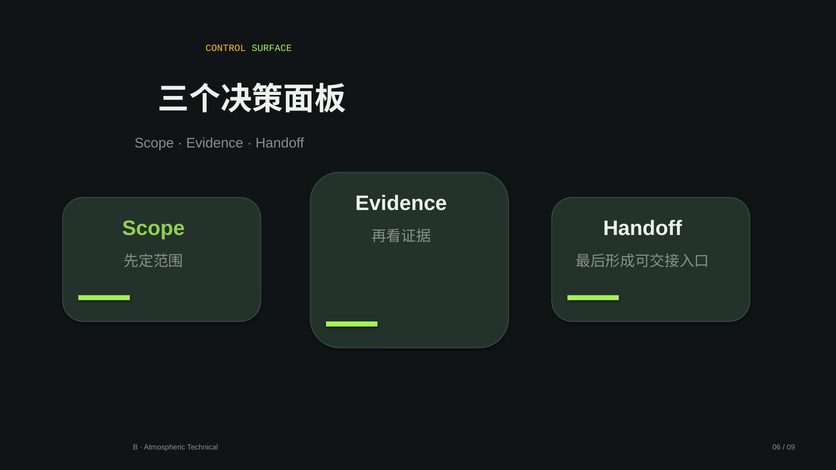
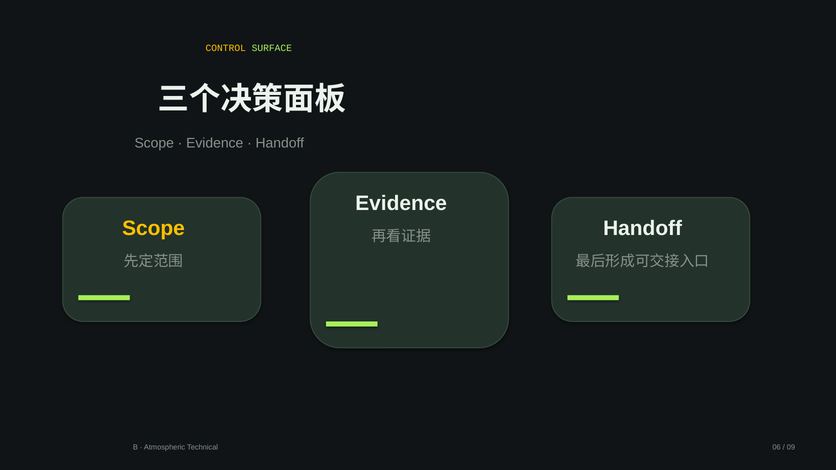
Scope at (154, 228) colour: light green -> yellow
